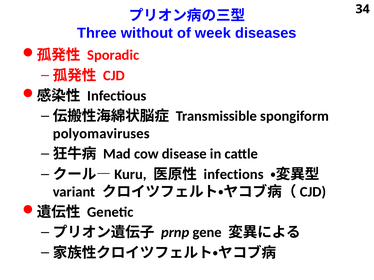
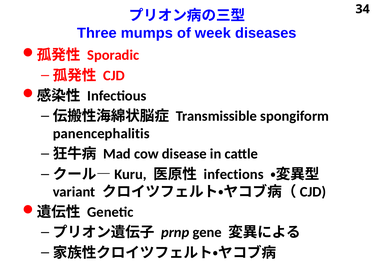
without: without -> mumps
polyomaviruses: polyomaviruses -> panencephalitis
